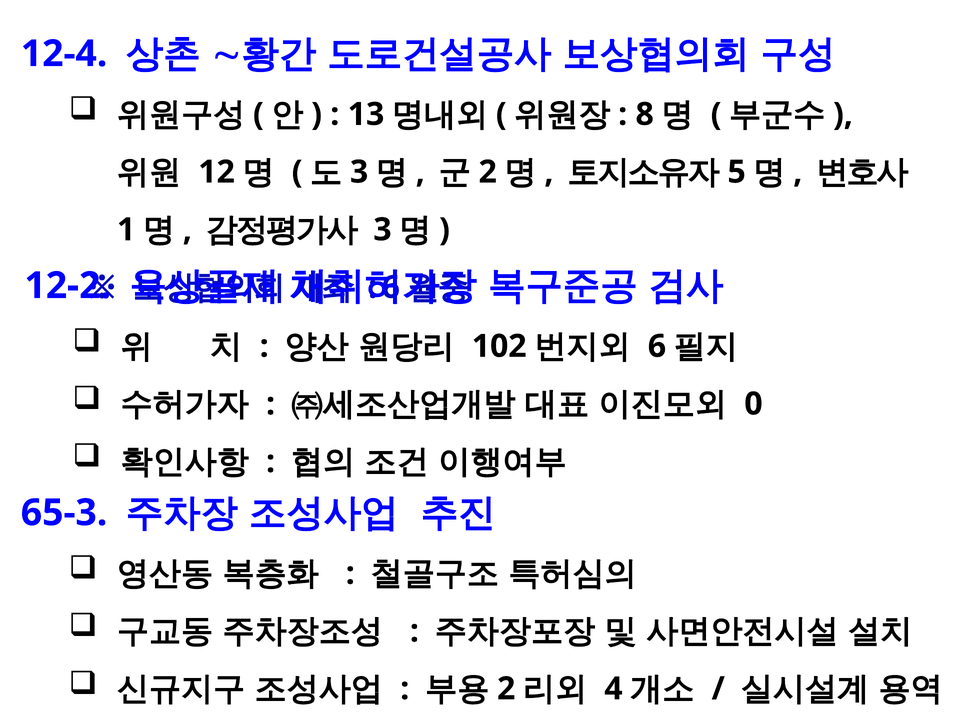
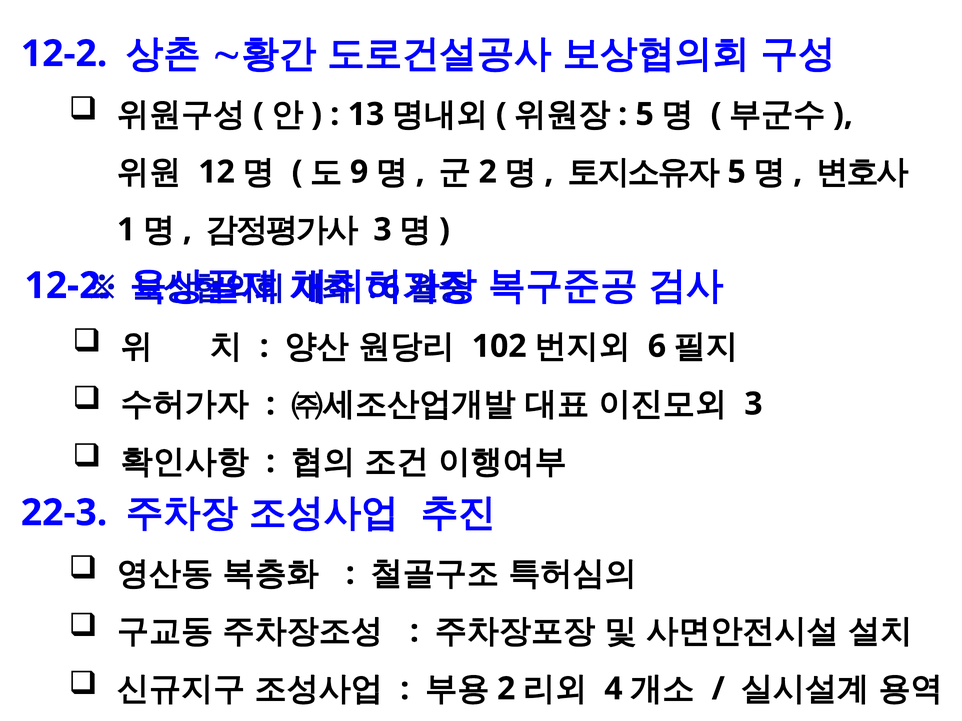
12-4 at (64, 54): 12-4 -> 12-2
8 at (645, 114): 8 -> 5
3 at (359, 172): 3 -> 9
0 at (753, 404): 0 -> 3
65-3: 65-3 -> 22-3
